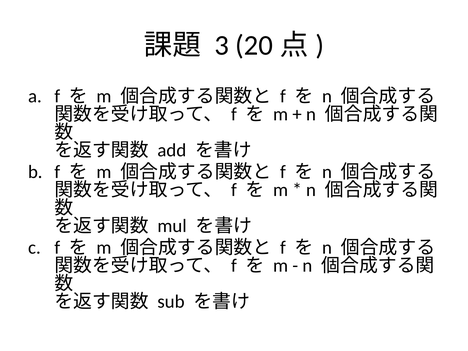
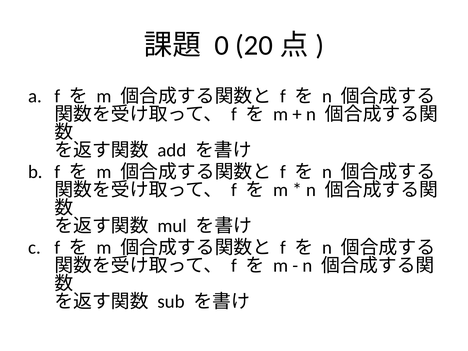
3: 3 -> 0
